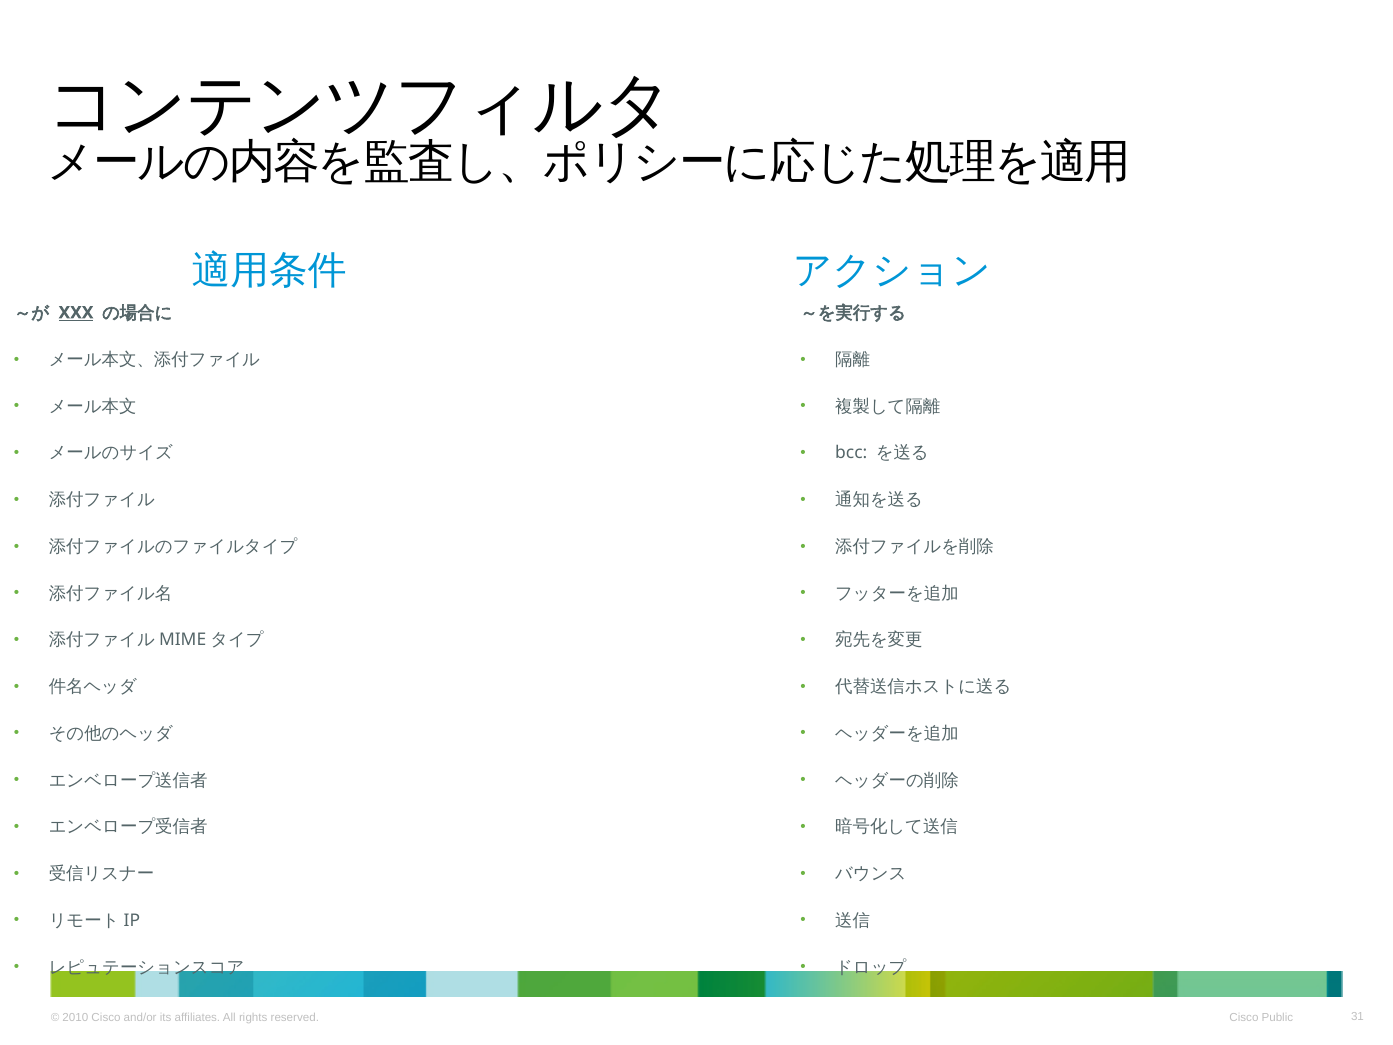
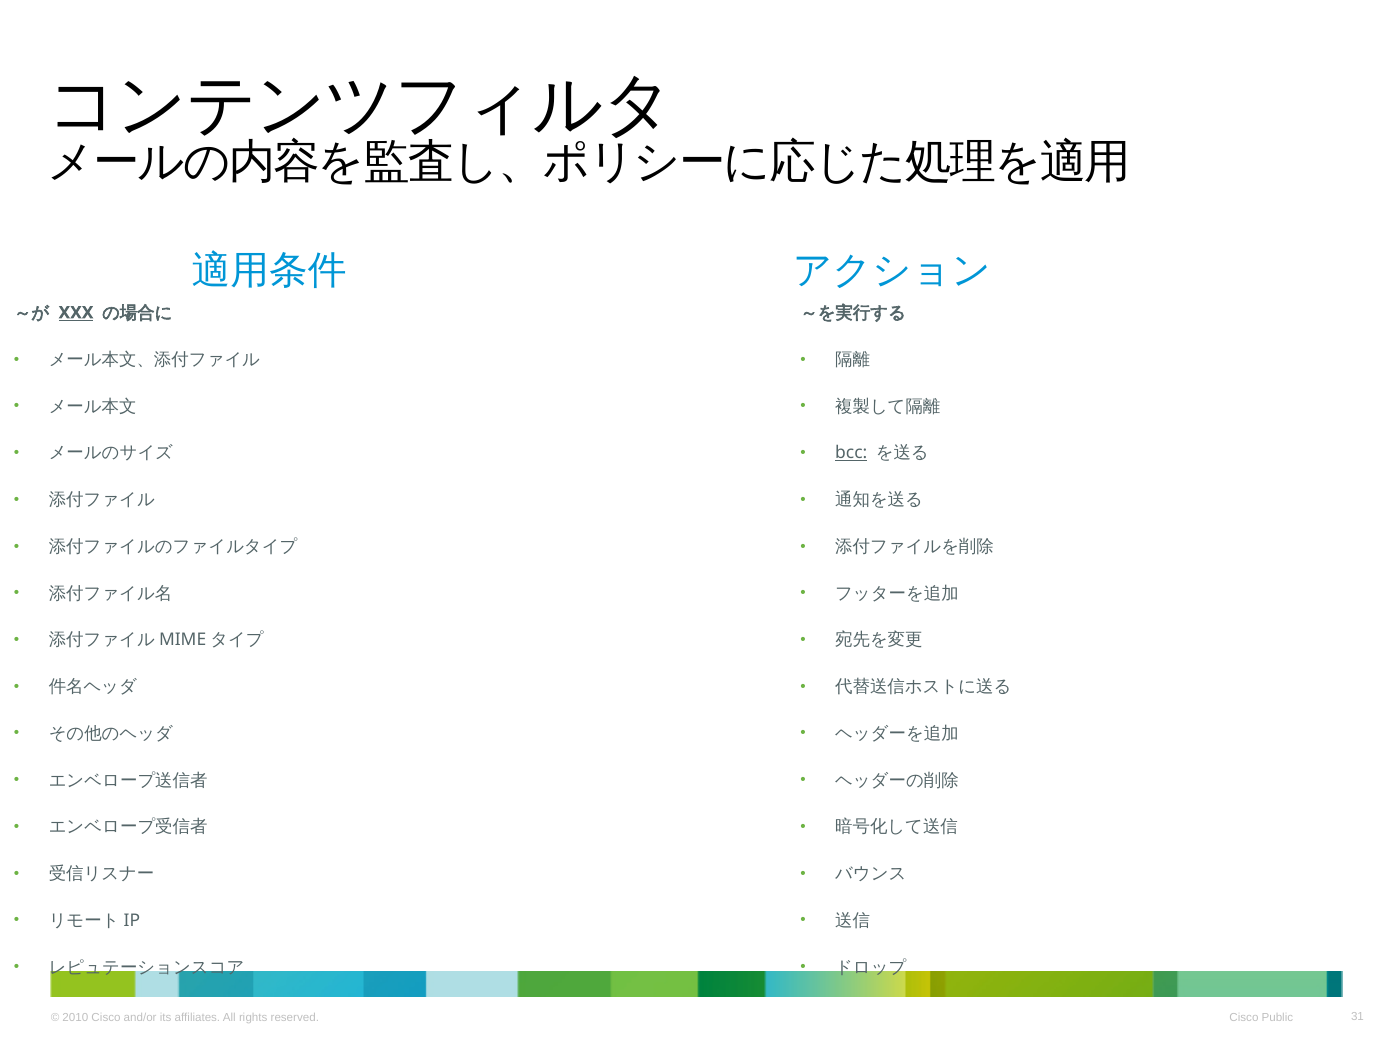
bcc underline: none -> present
